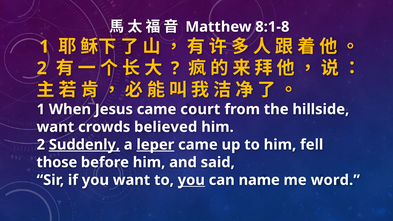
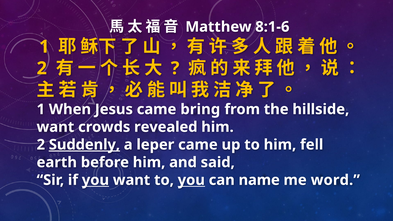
8:1-8: 8:1-8 -> 8:1-6
court: court -> bring
believed: believed -> revealed
leper underline: present -> none
those: those -> earth
you at (95, 180) underline: none -> present
